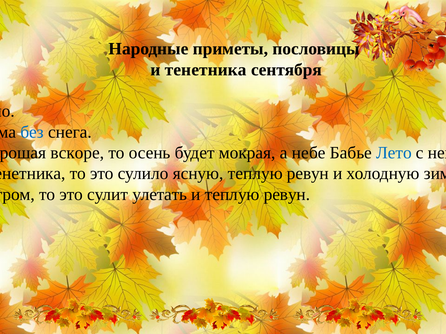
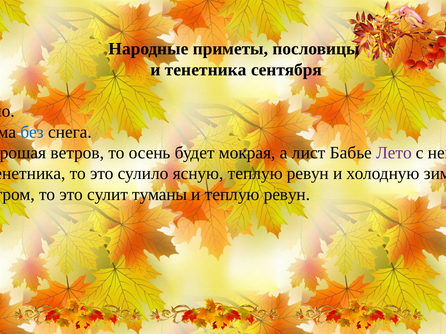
вскоре: вскоре -> ветров
небе: небе -> лист
Лето at (394, 153) colour: blue -> purple
улетать: улетать -> туманы
